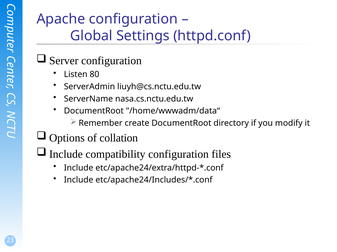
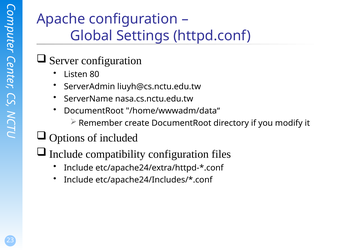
collation: collation -> included
